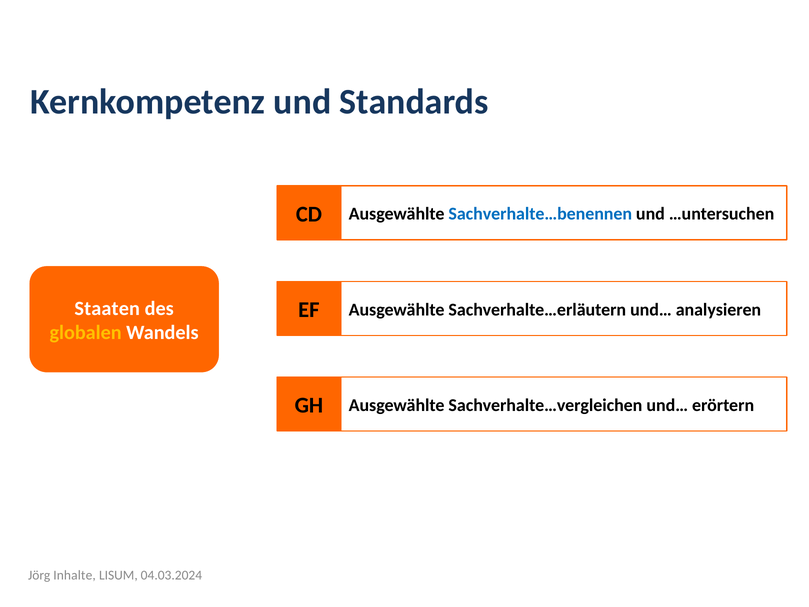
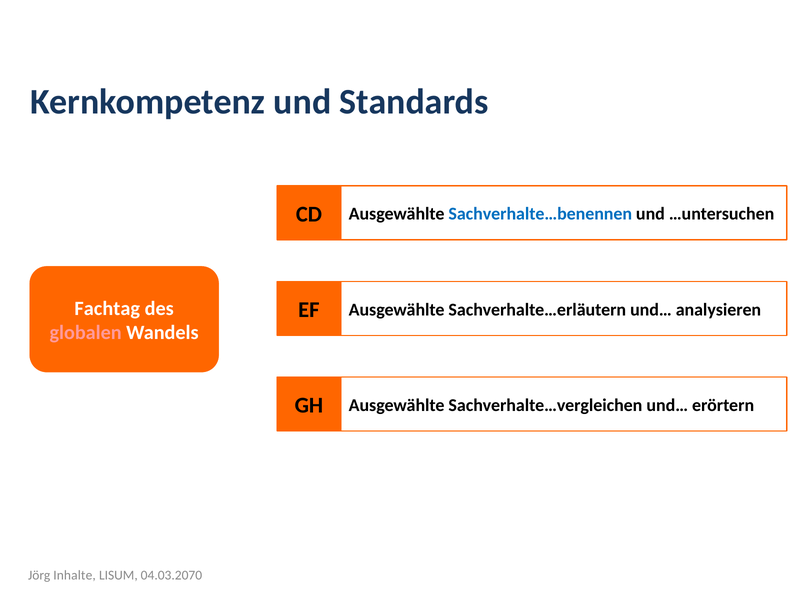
Staaten: Staaten -> Fachtag
globalen colour: yellow -> pink
04.03.2024: 04.03.2024 -> 04.03.2070
